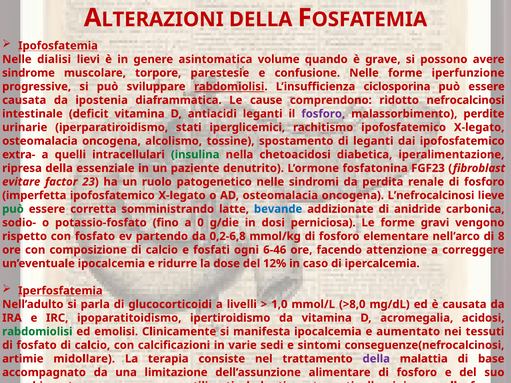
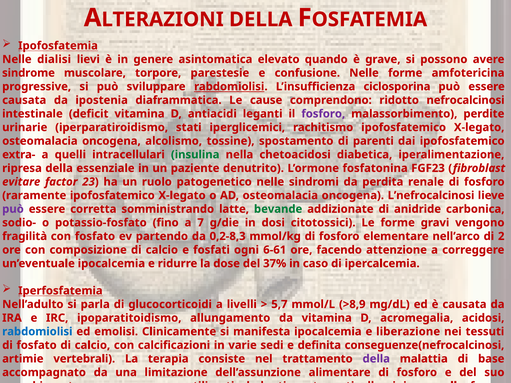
volume: volume -> elevato
iperfunzione: iperfunzione -> amfotericina
di leganti: leganti -> parenti
imperfetta: imperfetta -> raramente
può at (13, 209) colour: green -> purple
bevande colour: blue -> green
0: 0 -> 7
perniciosa: perniciosa -> citotossici
rispetto: rispetto -> fragilità
0,2-6,8: 0,2-6,8 -> 0,2-8,3
8: 8 -> 2
6-46: 6-46 -> 6-61
12%: 12% -> 37%
1,0: 1,0 -> 5,7
>8,0: >8,0 -> >8,9
ipertiroidismo: ipertiroidismo -> allungamento
rabdomiolisi at (37, 332) colour: green -> blue
aumentato: aumentato -> liberazione
sintomi: sintomi -> definita
midollare: midollare -> vertebrali
